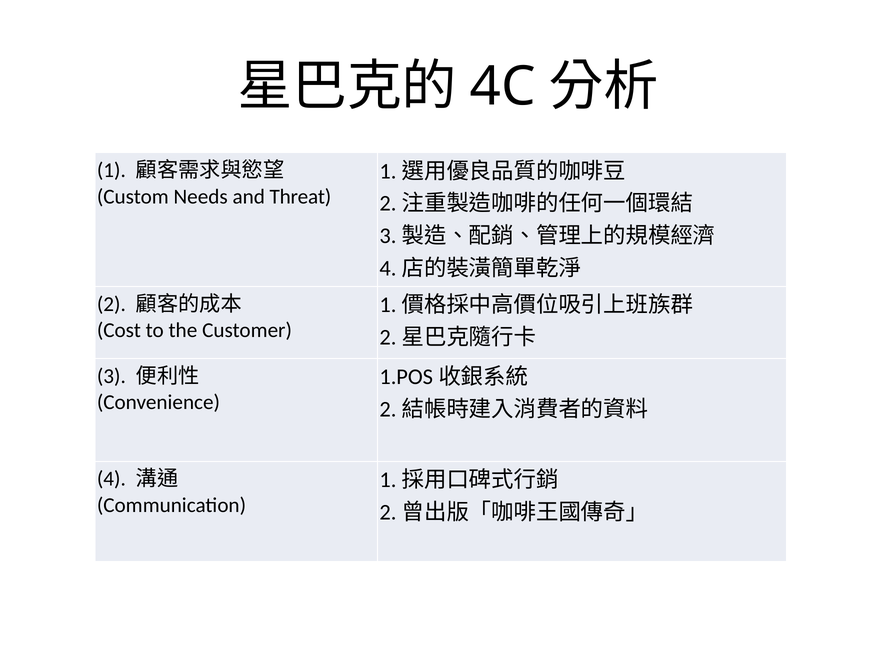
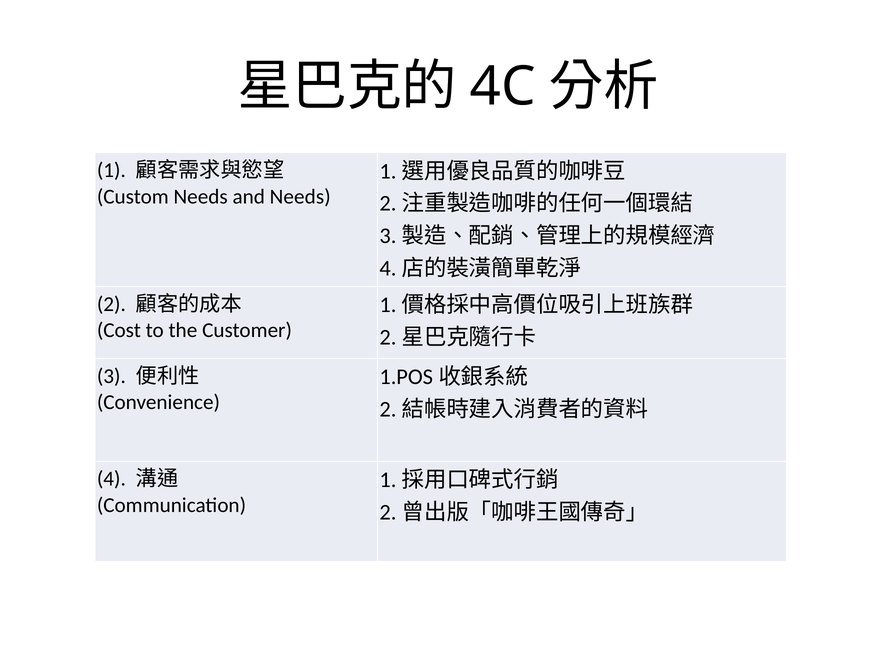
and Threat: Threat -> Needs
